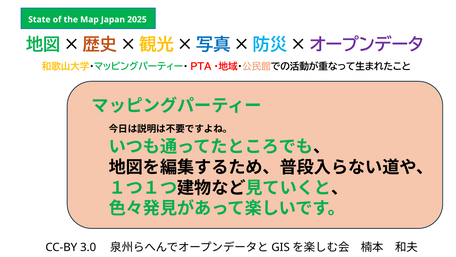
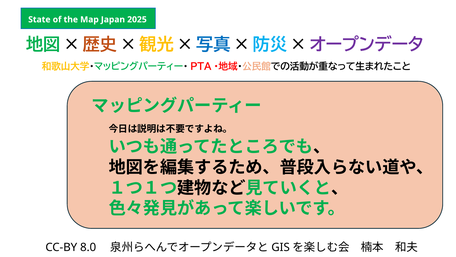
3.0: 3.0 -> 8.0
